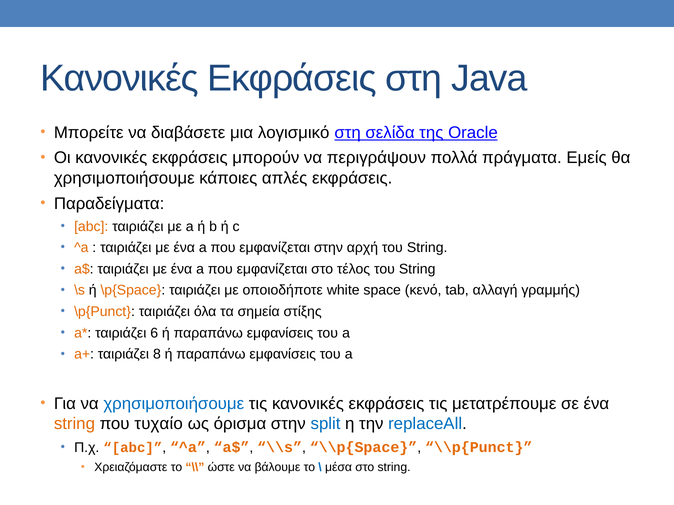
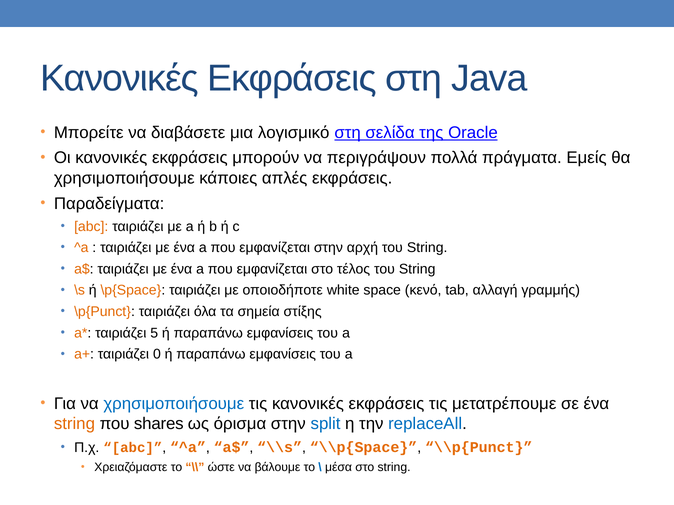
6: 6 -> 5
8: 8 -> 0
τυχαίο: τυχαίο -> shares
